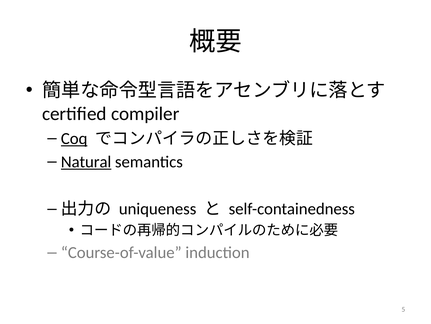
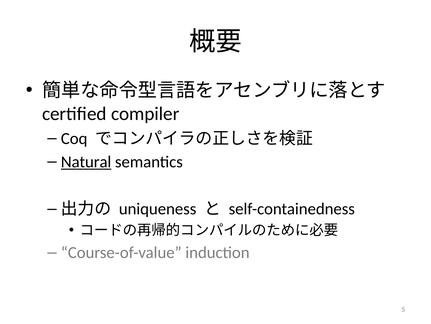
Coq underline: present -> none
